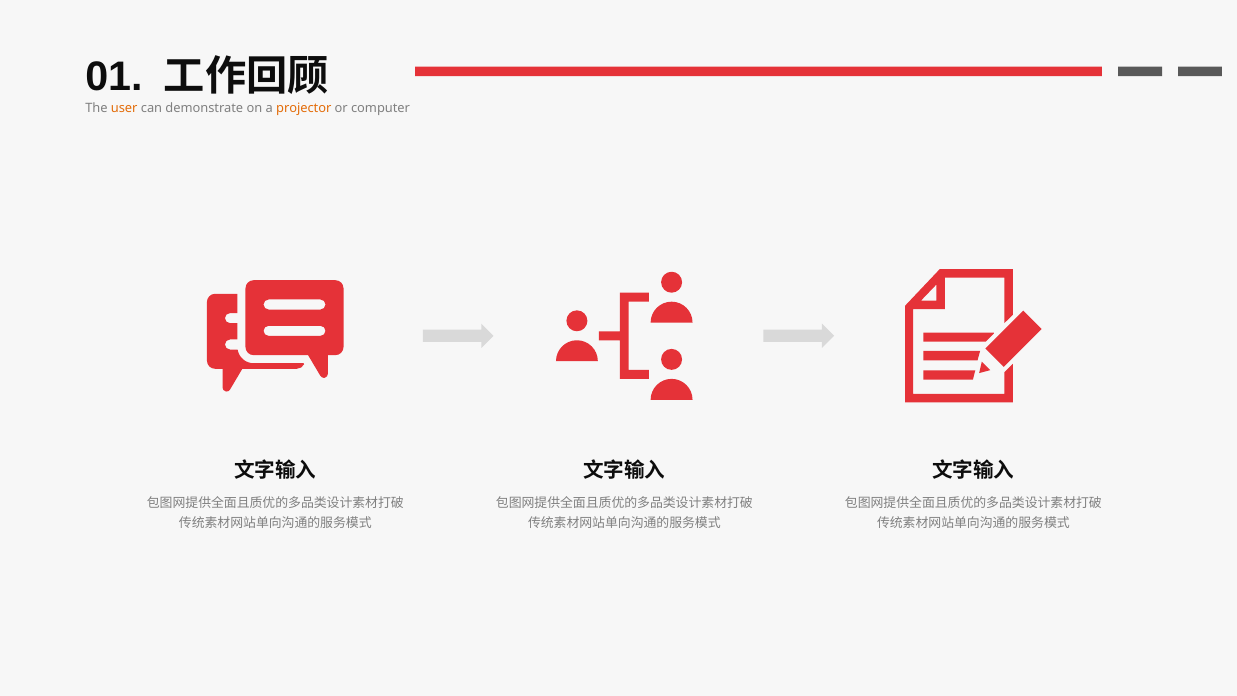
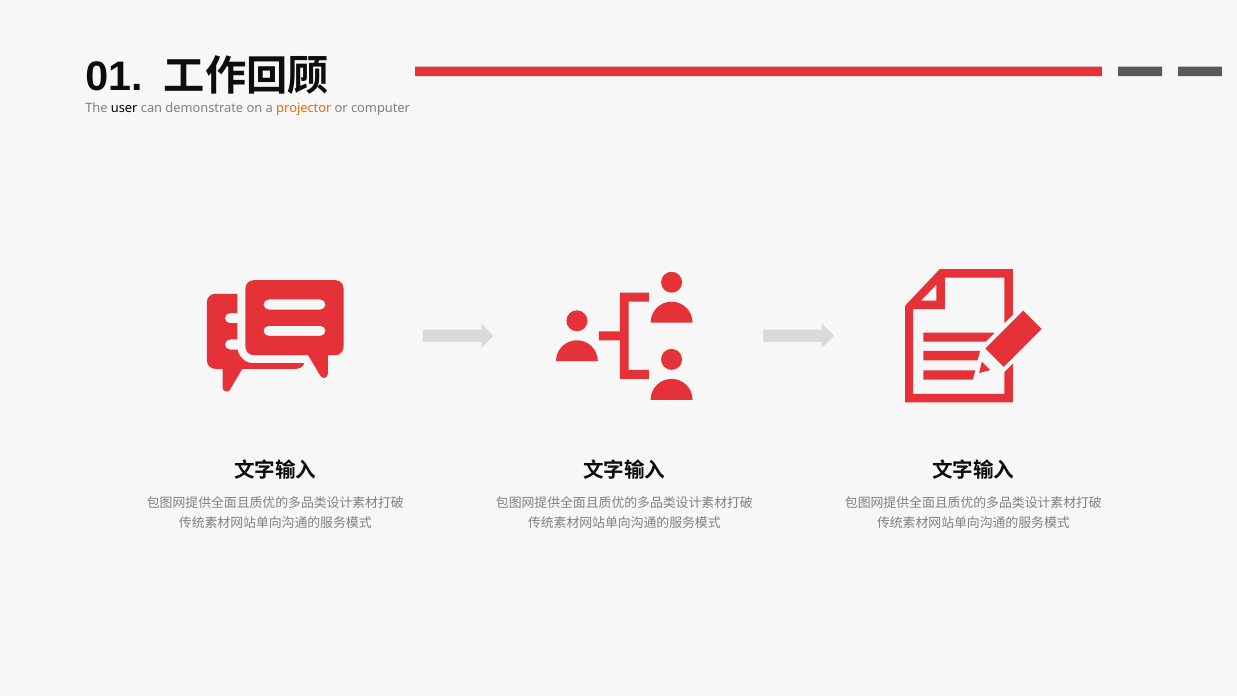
user colour: orange -> black
